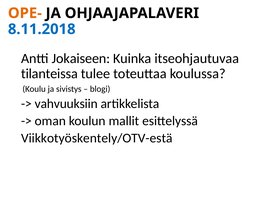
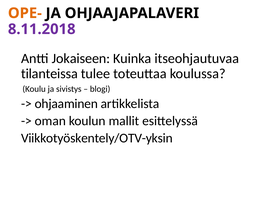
8.11.2018 colour: blue -> purple
vahvuuksiin: vahvuuksiin -> ohjaaminen
Viikkotyöskentely/OTV-estä: Viikkotyöskentely/OTV-estä -> Viikkotyöskentely/OTV-yksin
